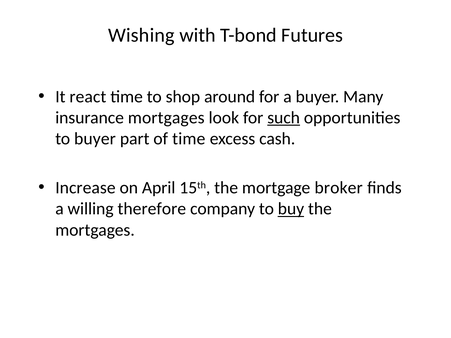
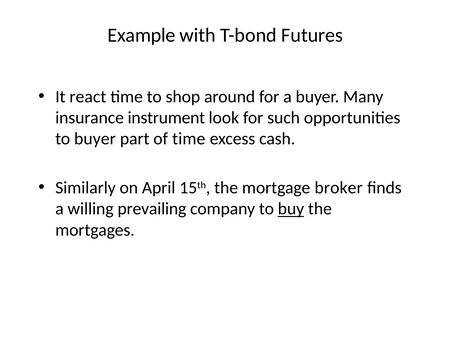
Wishing: Wishing -> Example
insurance mortgages: mortgages -> instrument
such underline: present -> none
Increase: Increase -> Similarly
therefore: therefore -> prevailing
